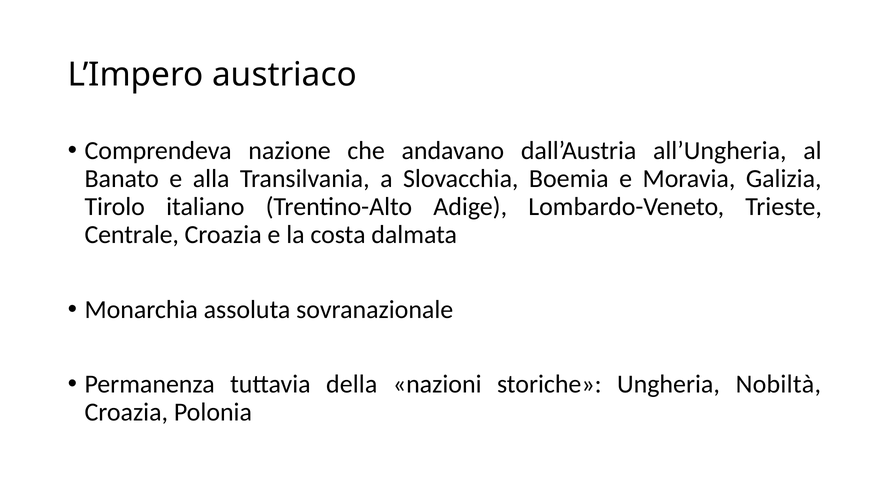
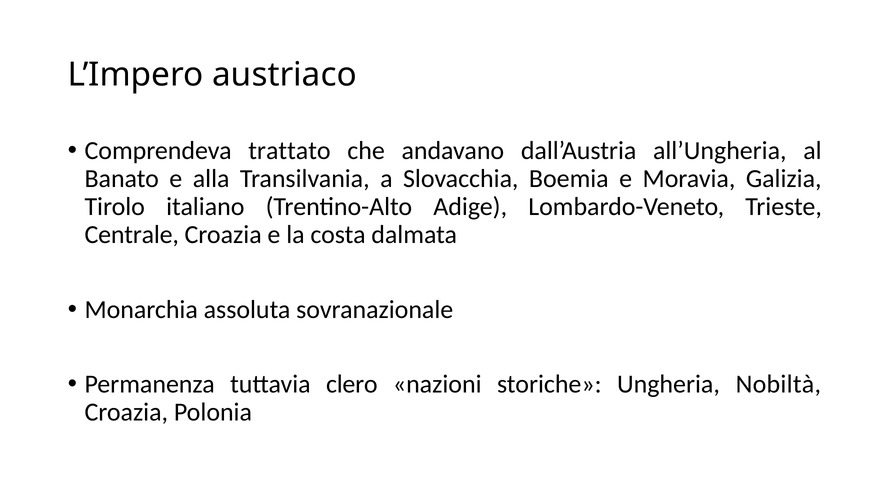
nazione: nazione -> trattato
della: della -> clero
